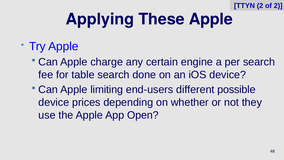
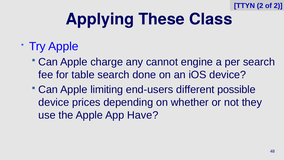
These Apple: Apple -> Class
certain: certain -> cannot
Open: Open -> Have
